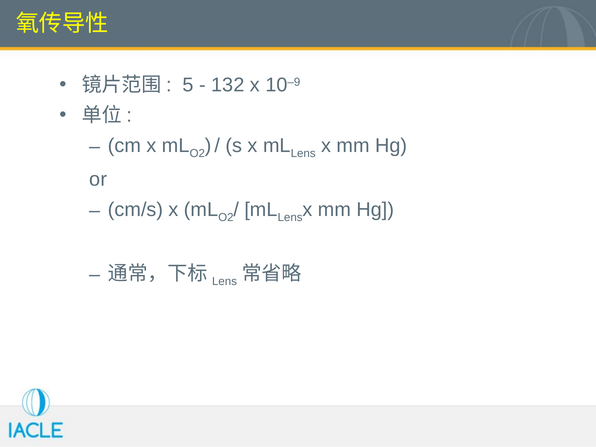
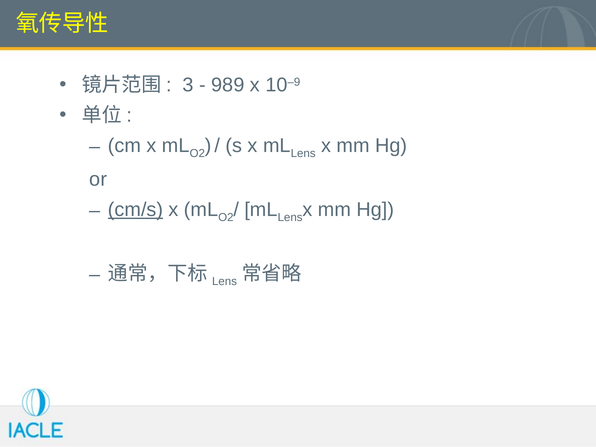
5: 5 -> 3
132: 132 -> 989
cm/s underline: none -> present
